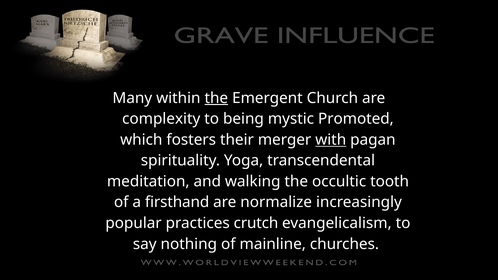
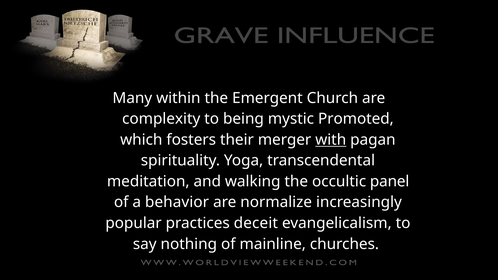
the at (216, 98) underline: present -> none
tooth: tooth -> panel
firsthand: firsthand -> behavior
crutch: crutch -> deceit
